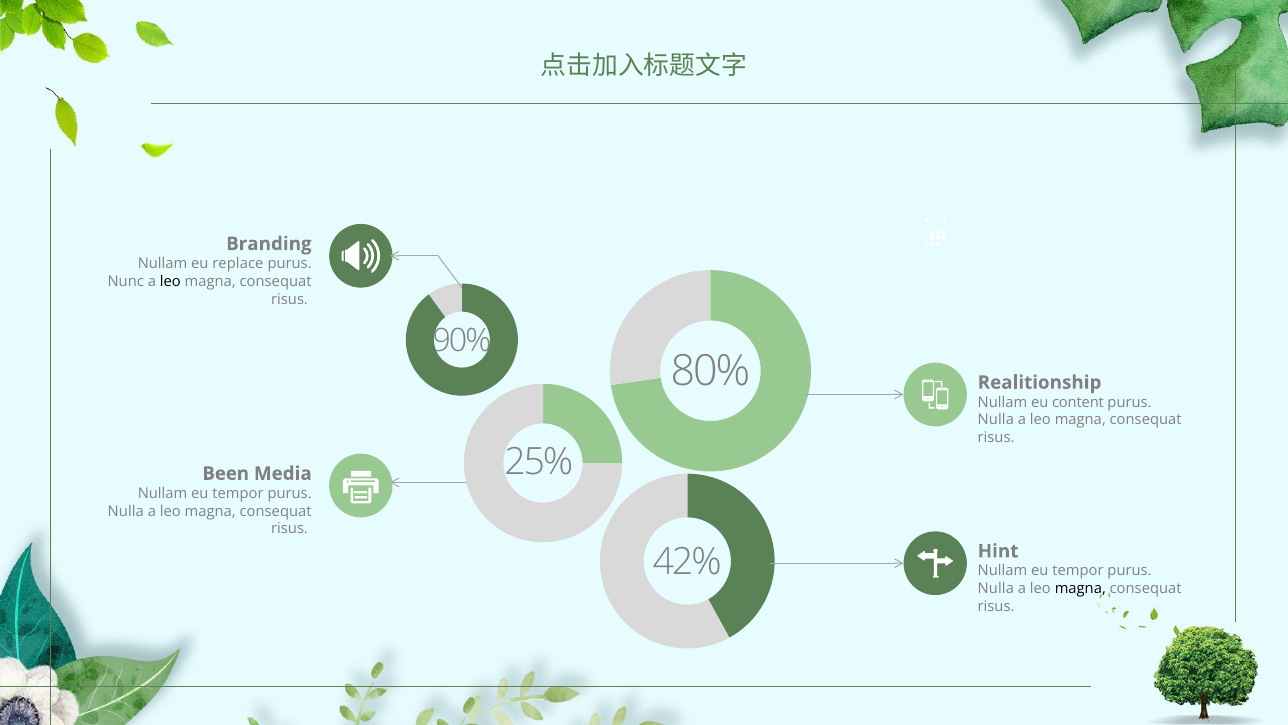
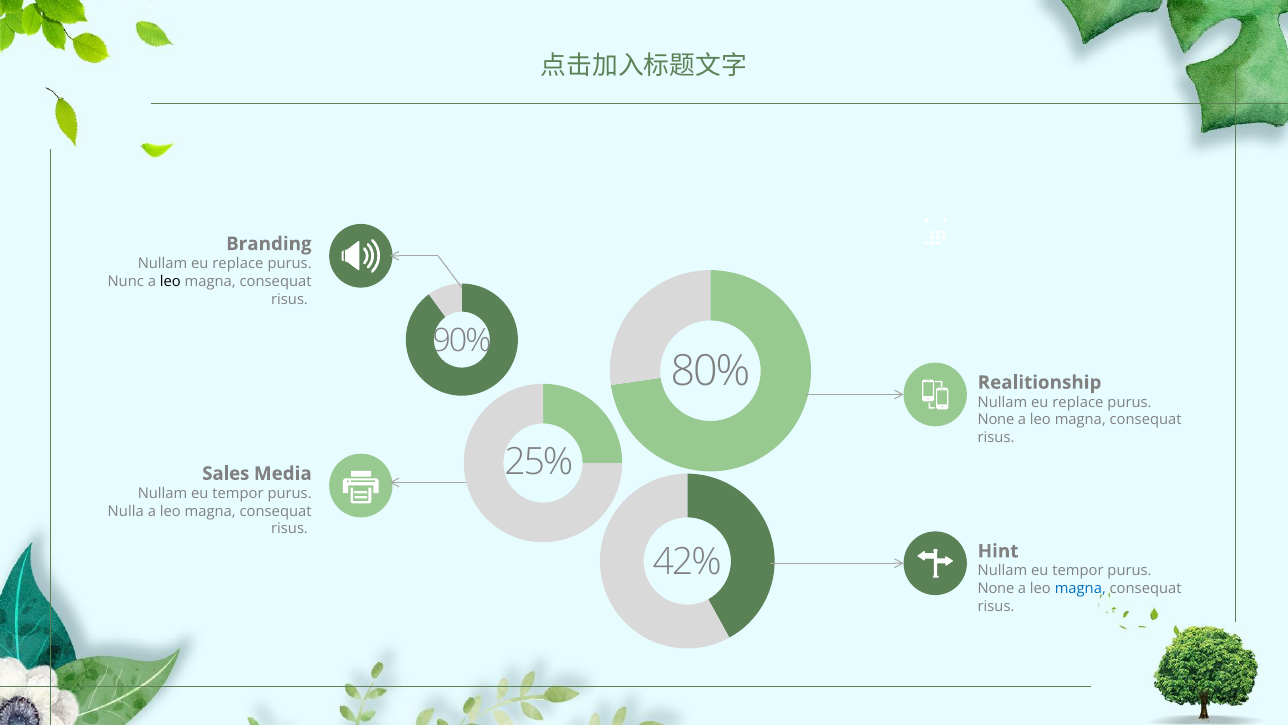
content at (1078, 402): content -> replace
Nulla at (996, 420): Nulla -> None
Been: Been -> Sales
Nulla at (996, 589): Nulla -> None
magna at (1080, 589) colour: black -> blue
